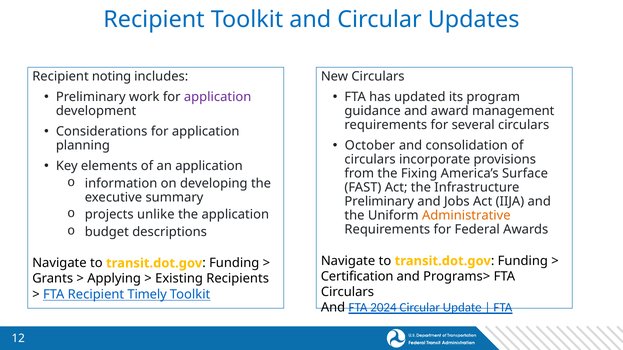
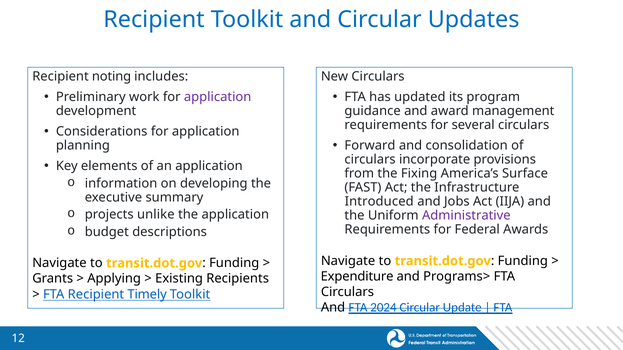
October: October -> Forward
Preliminary at (379, 202): Preliminary -> Introduced
Administrative colour: orange -> purple
Certification: Certification -> Expenditure
